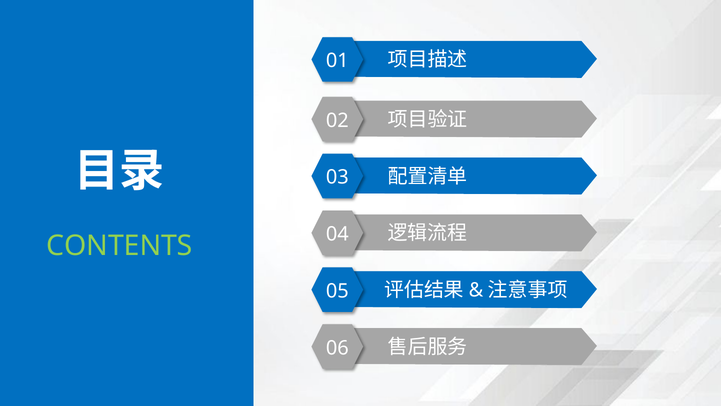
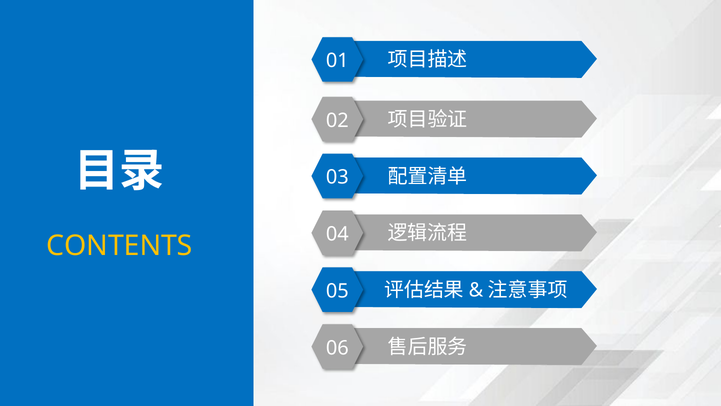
CONTENTS colour: light green -> yellow
